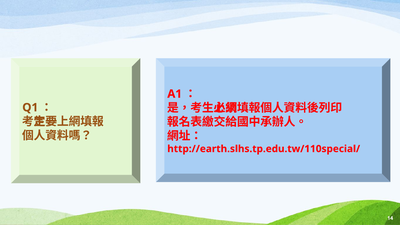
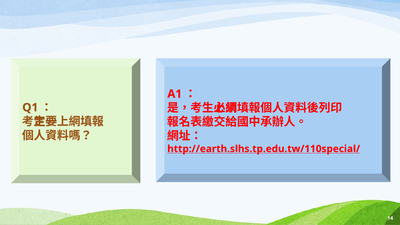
http://earth.slhs.tp.edu.tw/110special/ underline: none -> present
